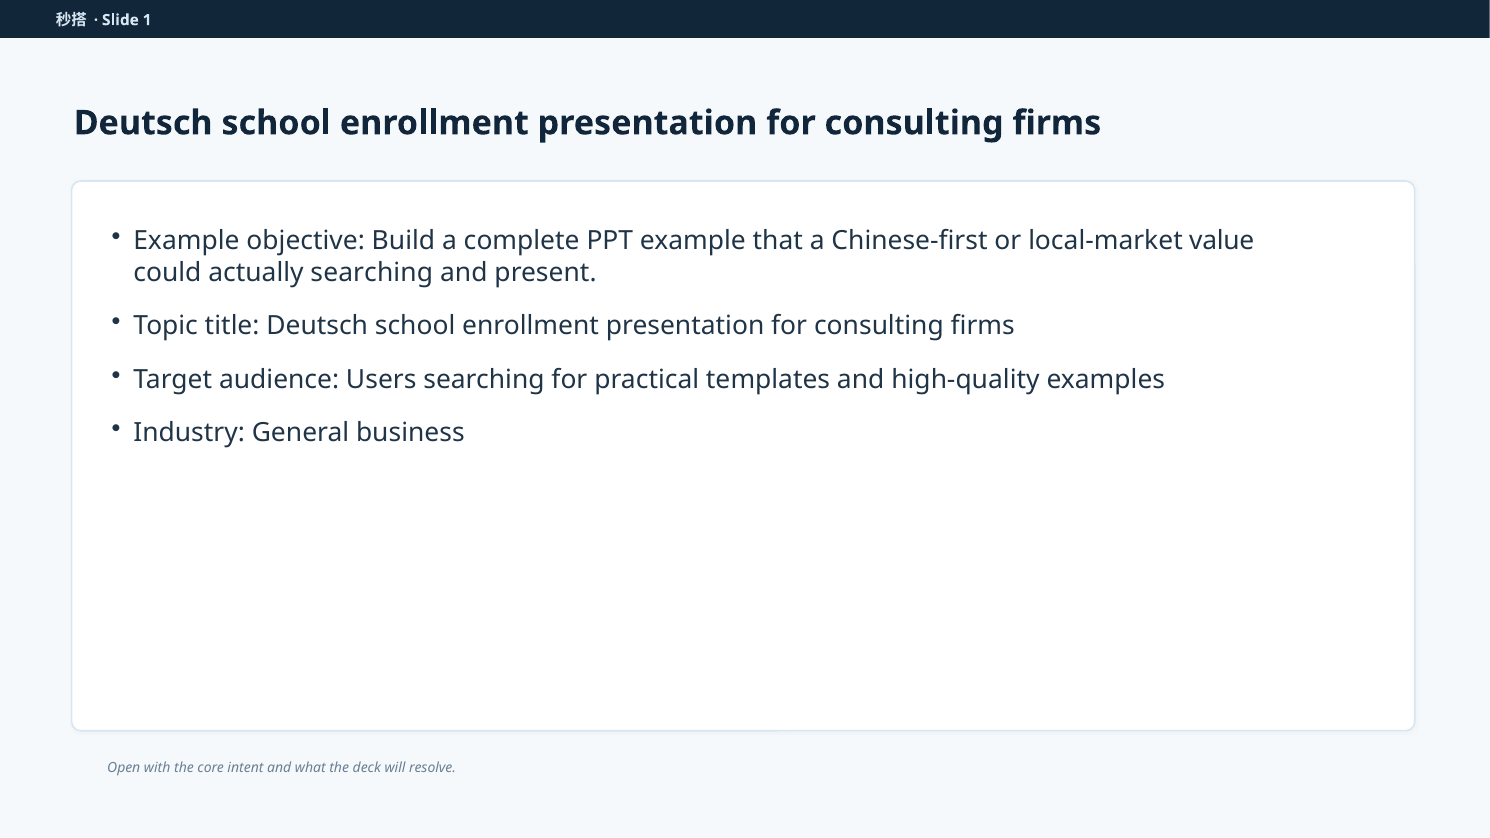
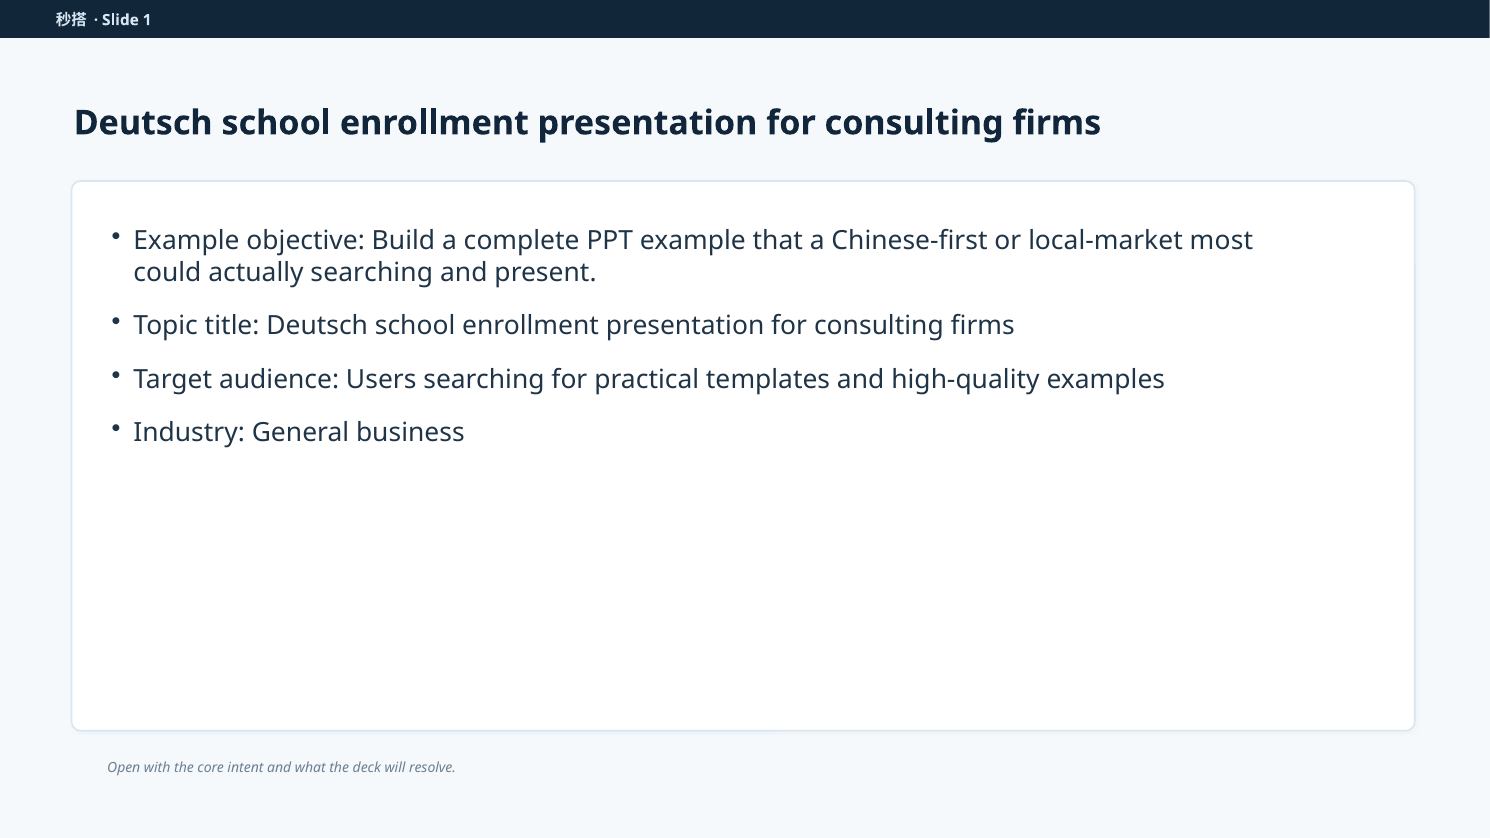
value: value -> most
